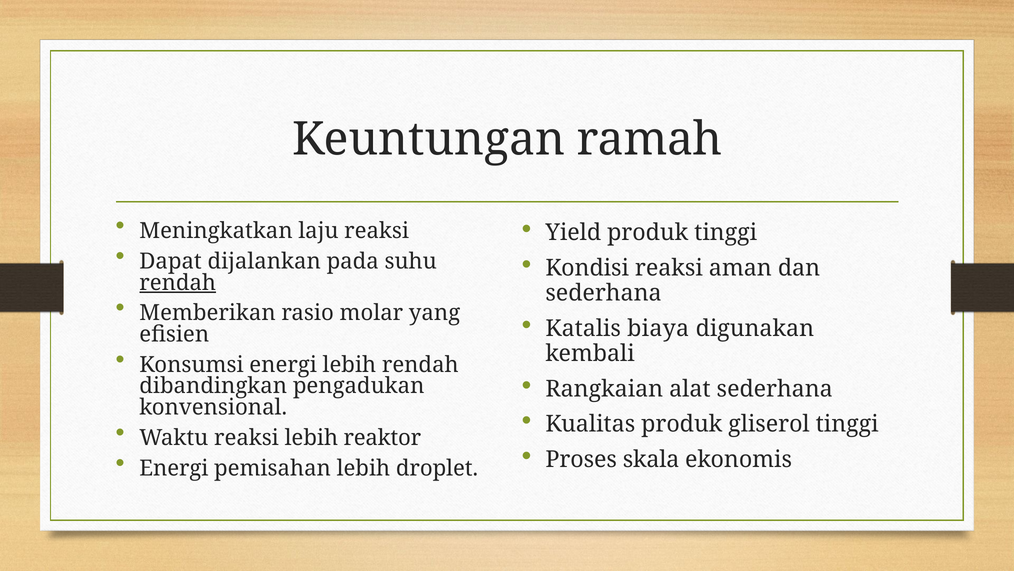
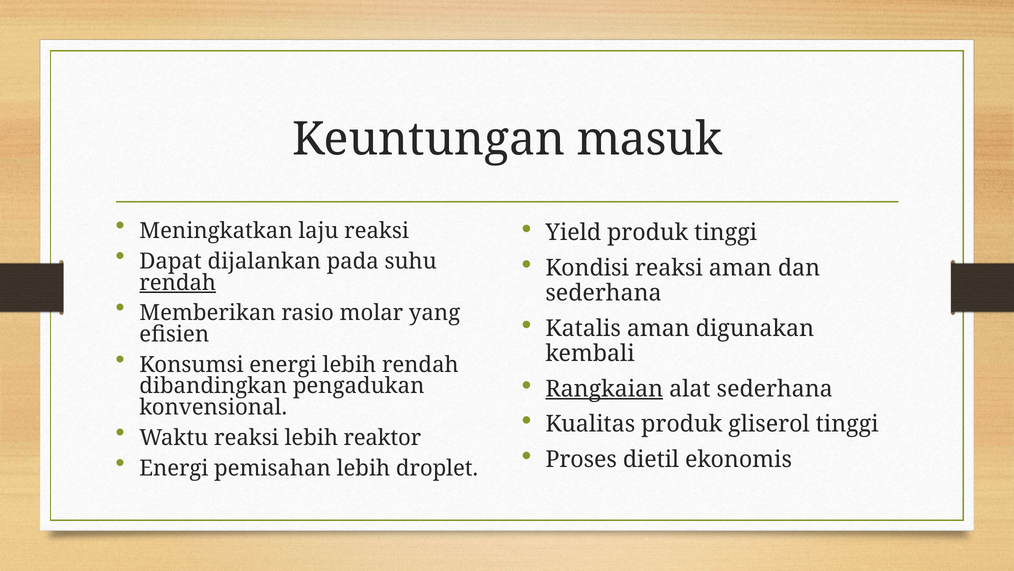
ramah: ramah -> masuk
Katalis biaya: biaya -> aman
Rangkaian underline: none -> present
skala: skala -> dietil
